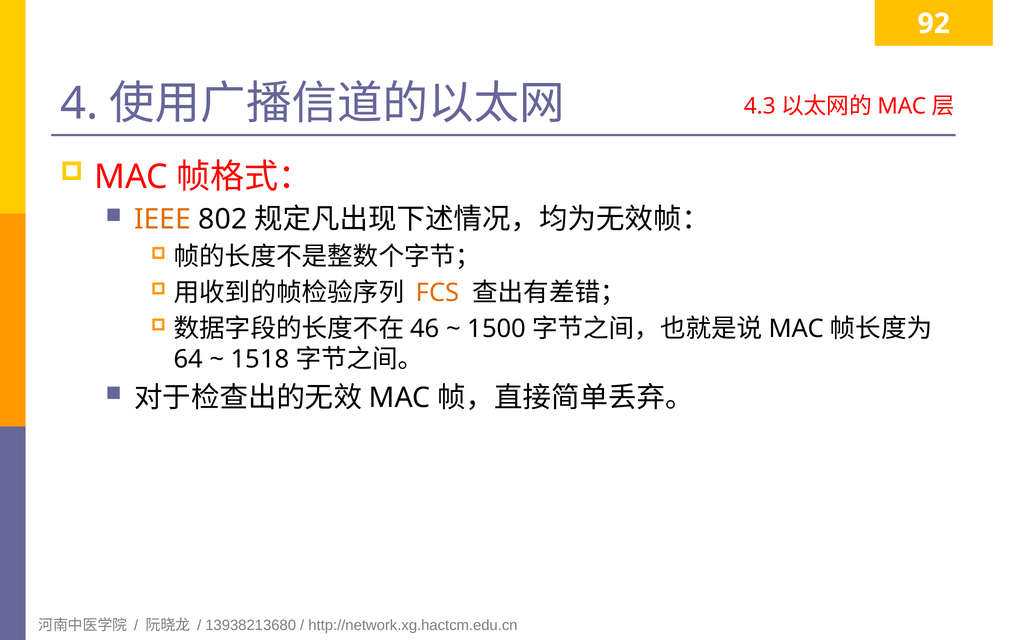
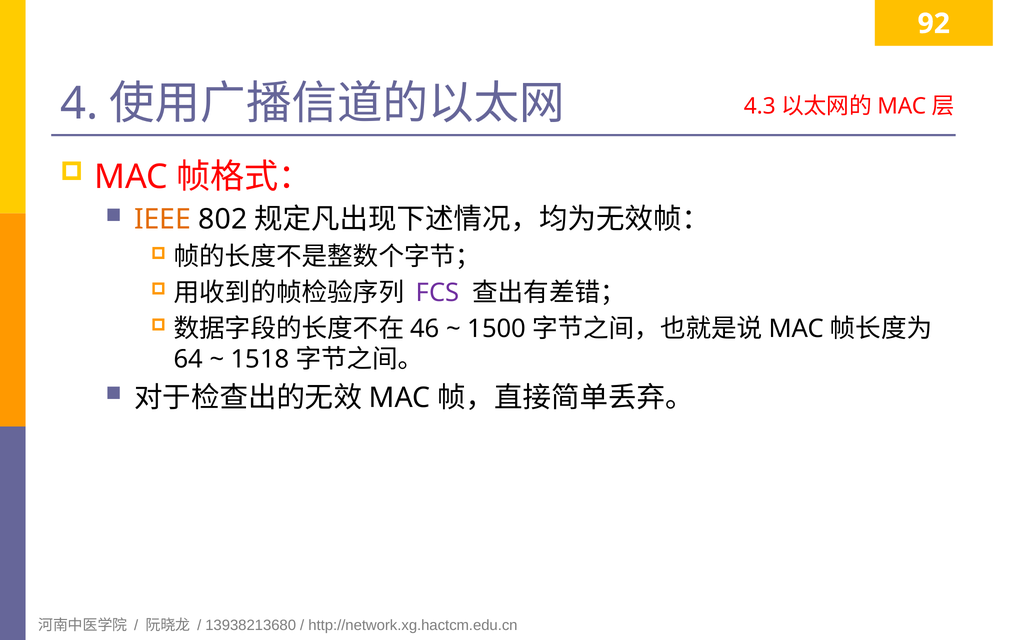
FCS colour: orange -> purple
